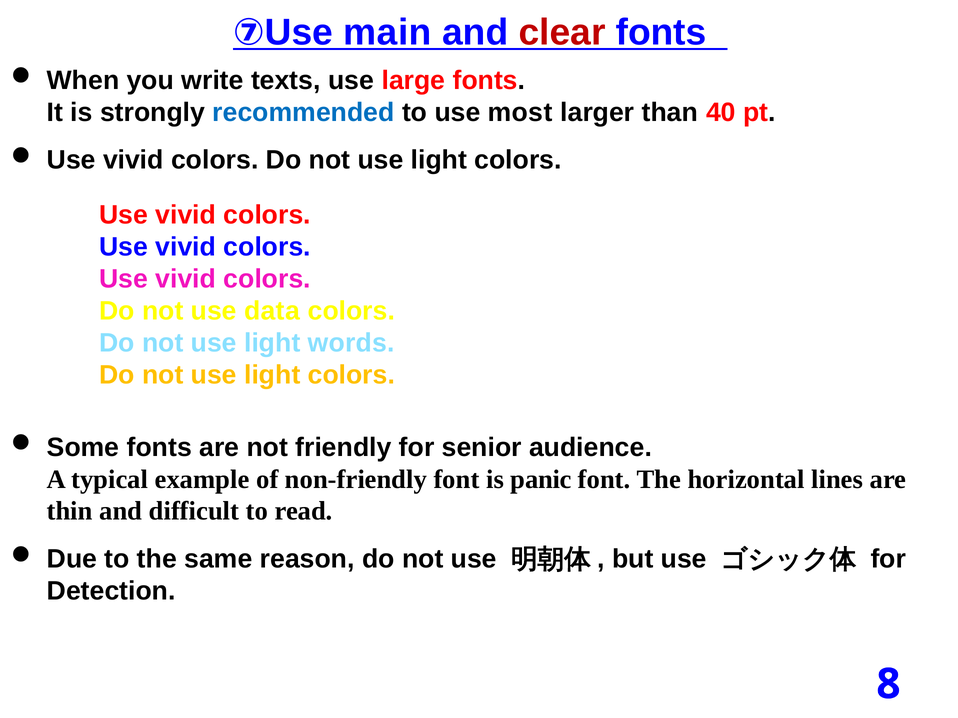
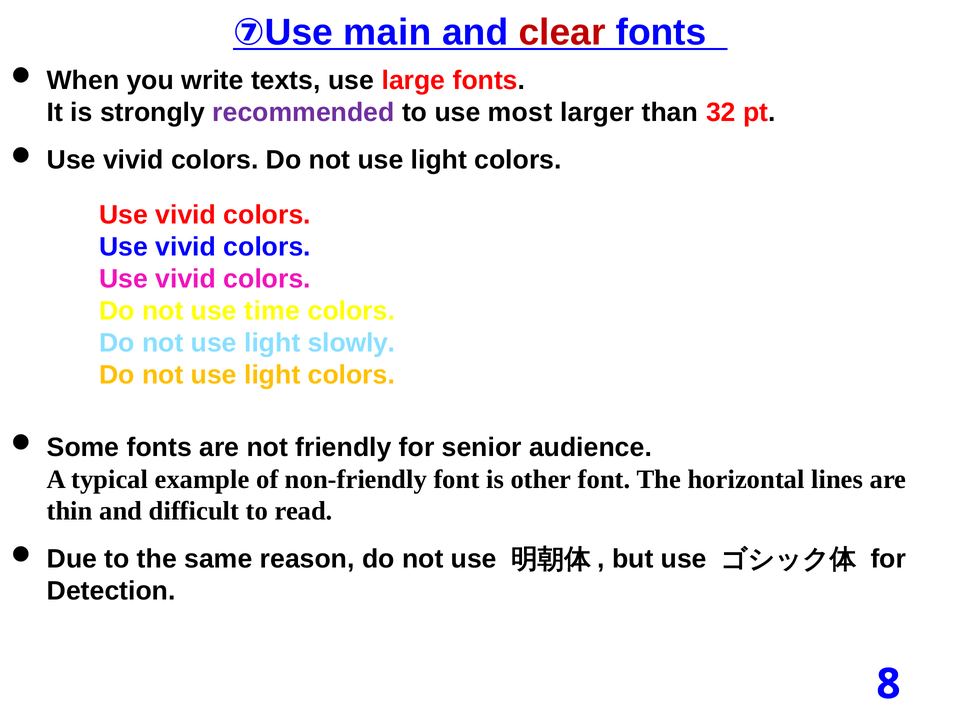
recommended colour: blue -> purple
40: 40 -> 32
data: data -> time
words: words -> slowly
panic: panic -> other
